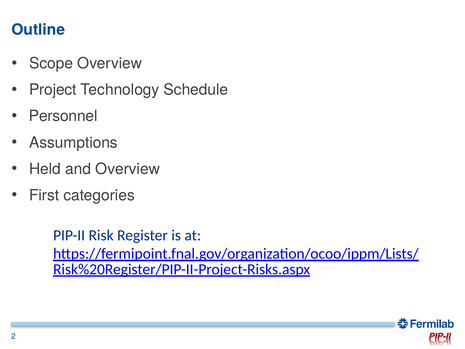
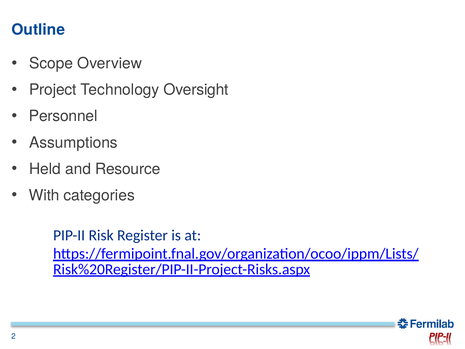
Schedule: Schedule -> Oversight
and Overview: Overview -> Resource
First: First -> With
